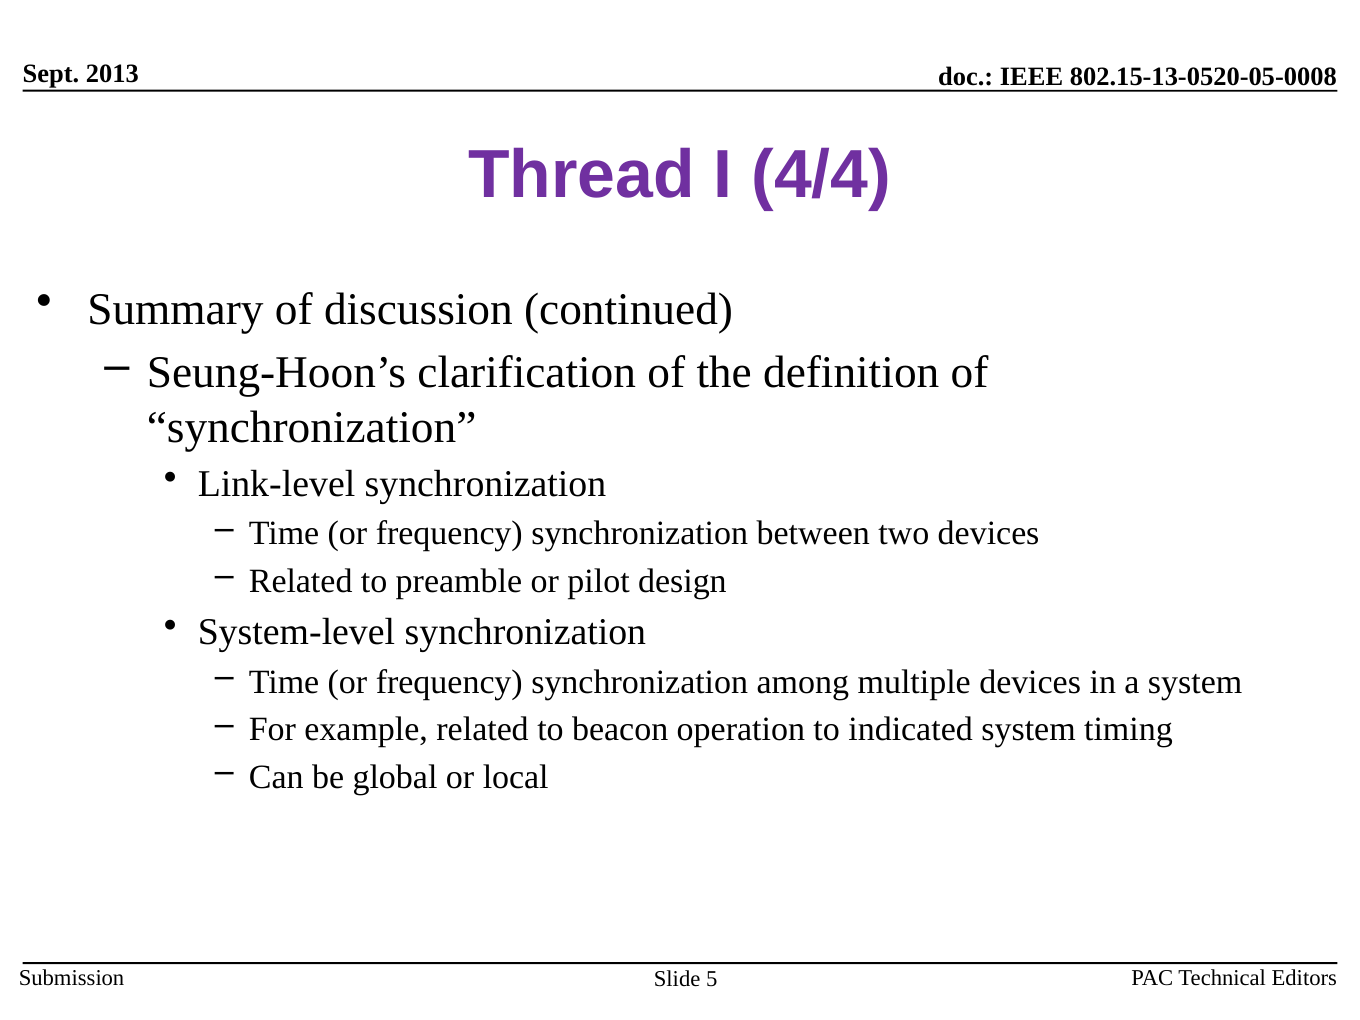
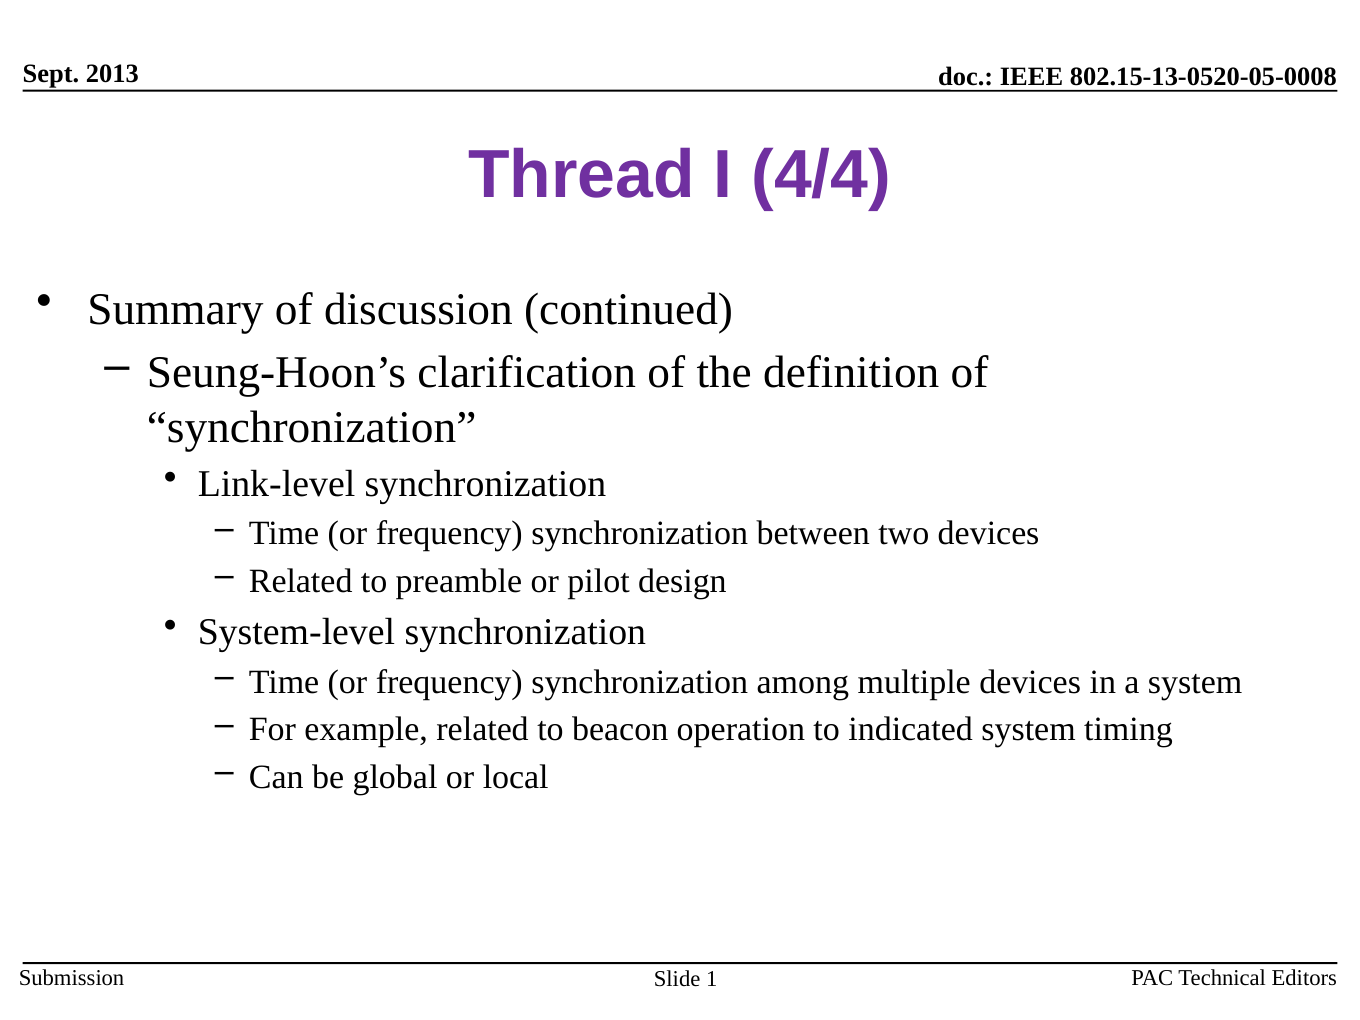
5: 5 -> 1
